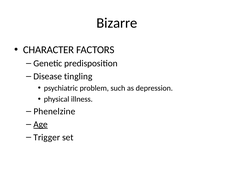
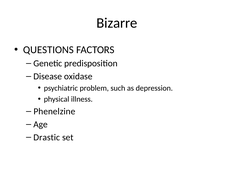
CHARACTER: CHARACTER -> QUESTIONS
tingling: tingling -> oxidase
Age underline: present -> none
Trigger: Trigger -> Drastic
